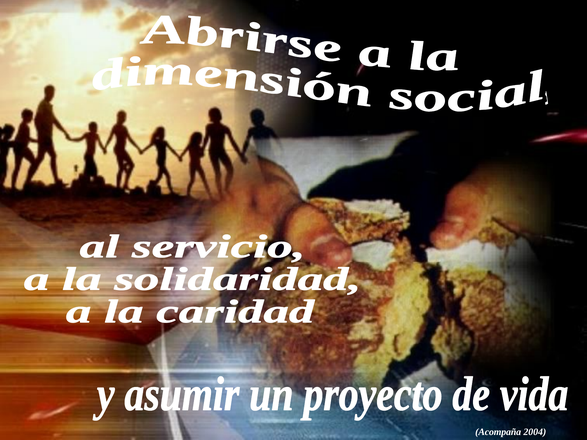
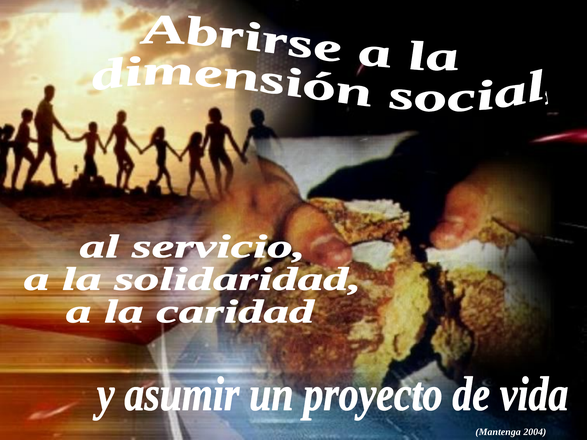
Acompaña: Acompaña -> Mantenga
